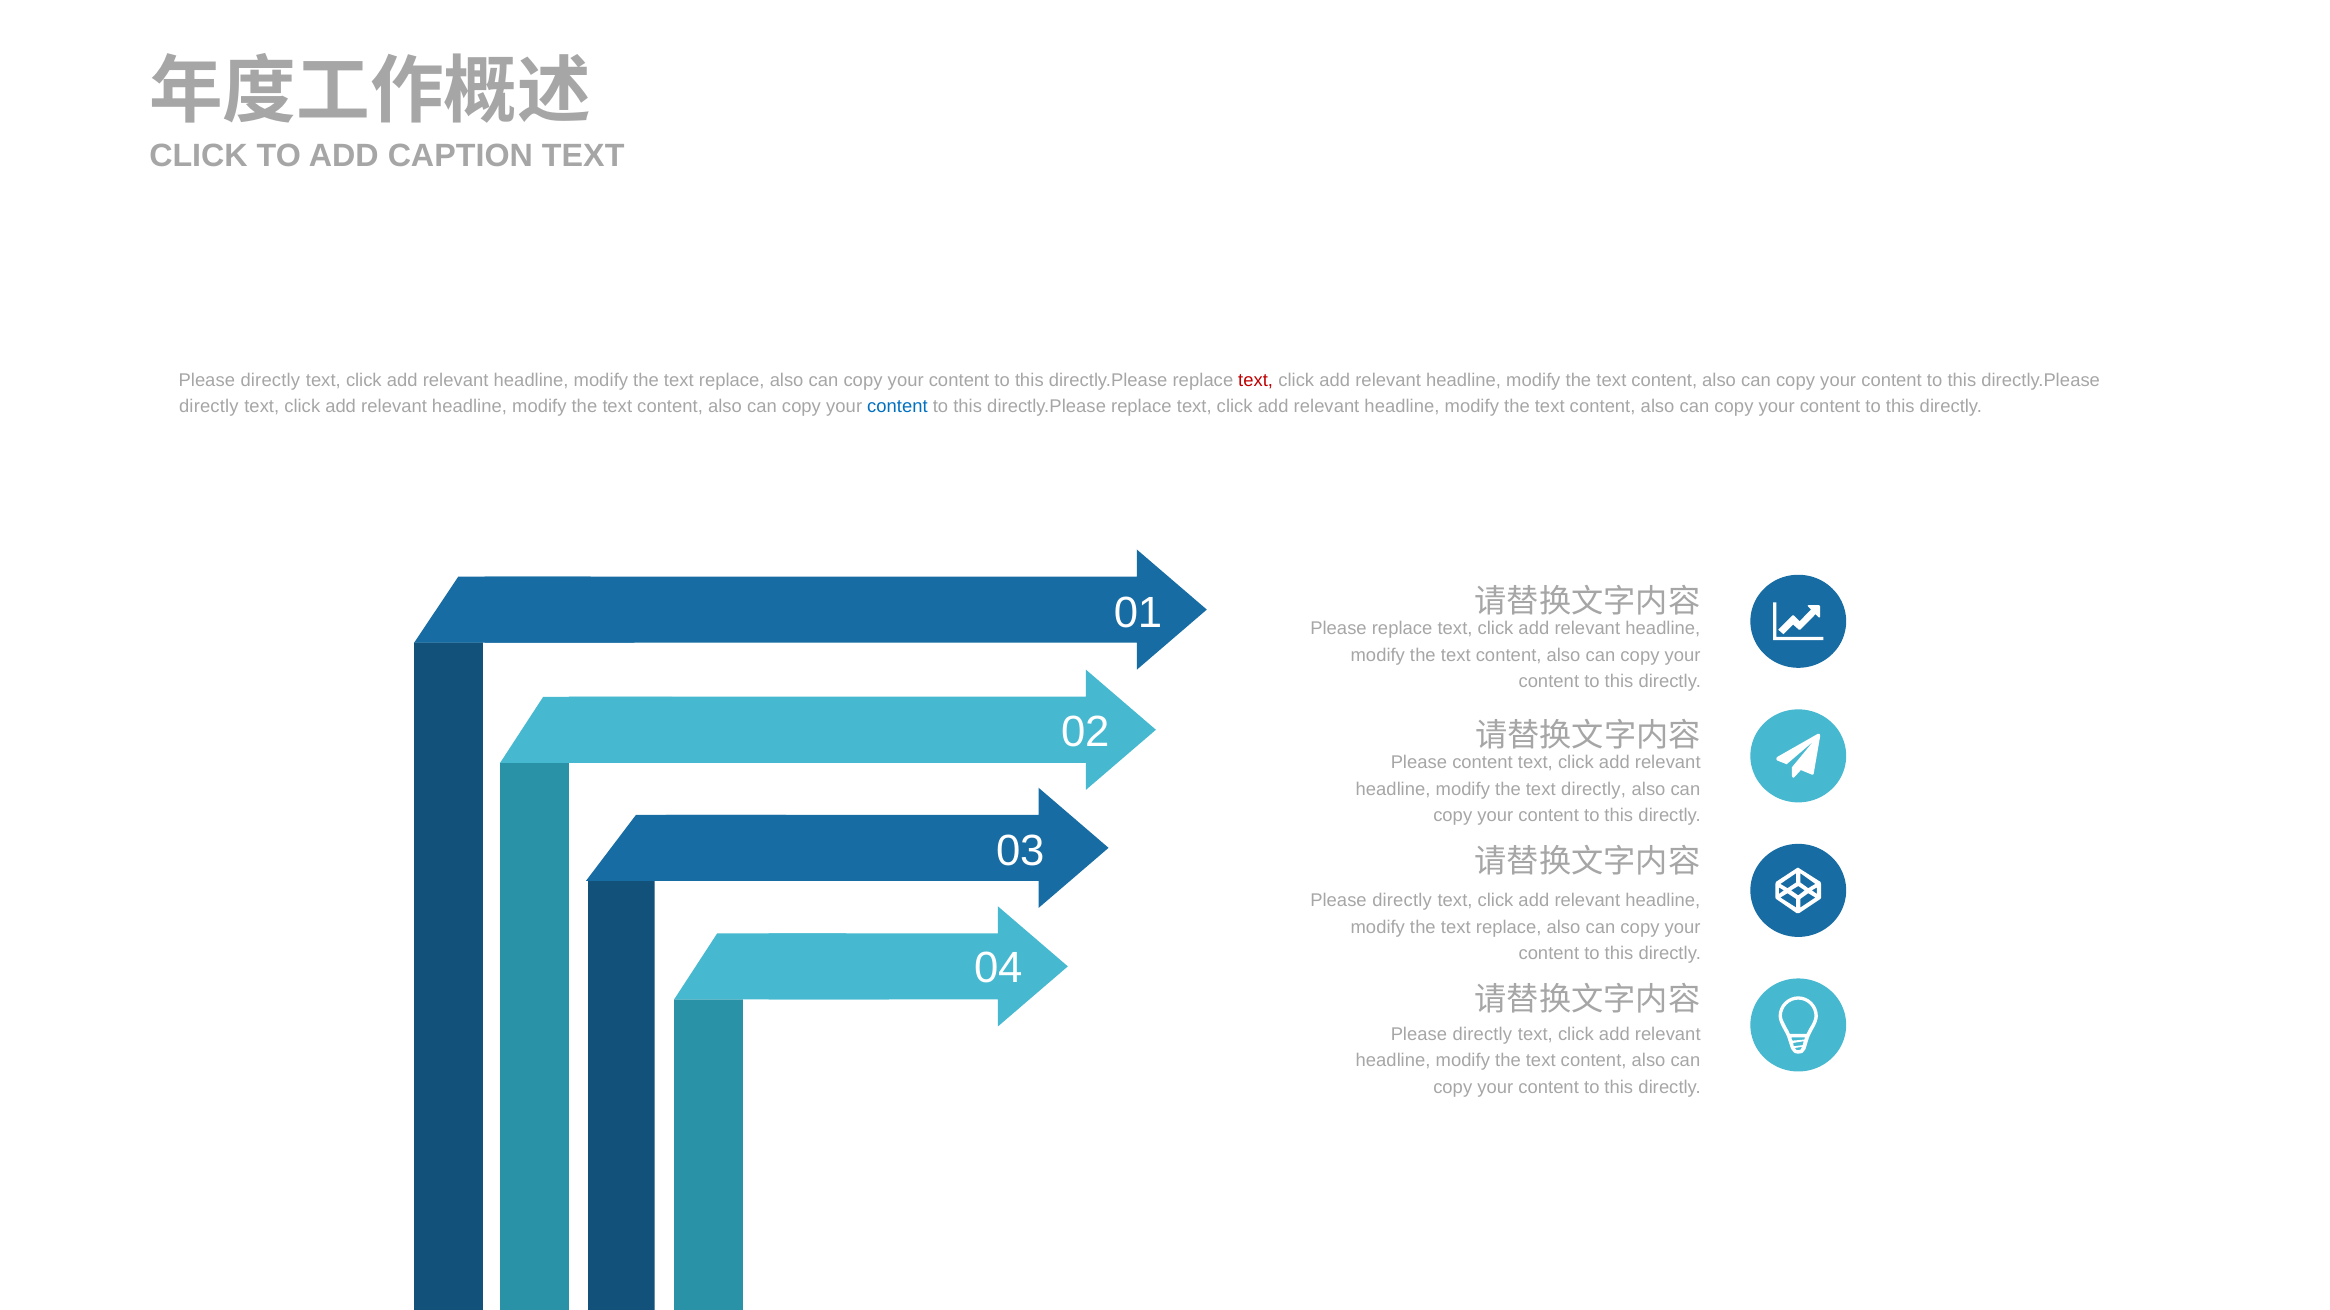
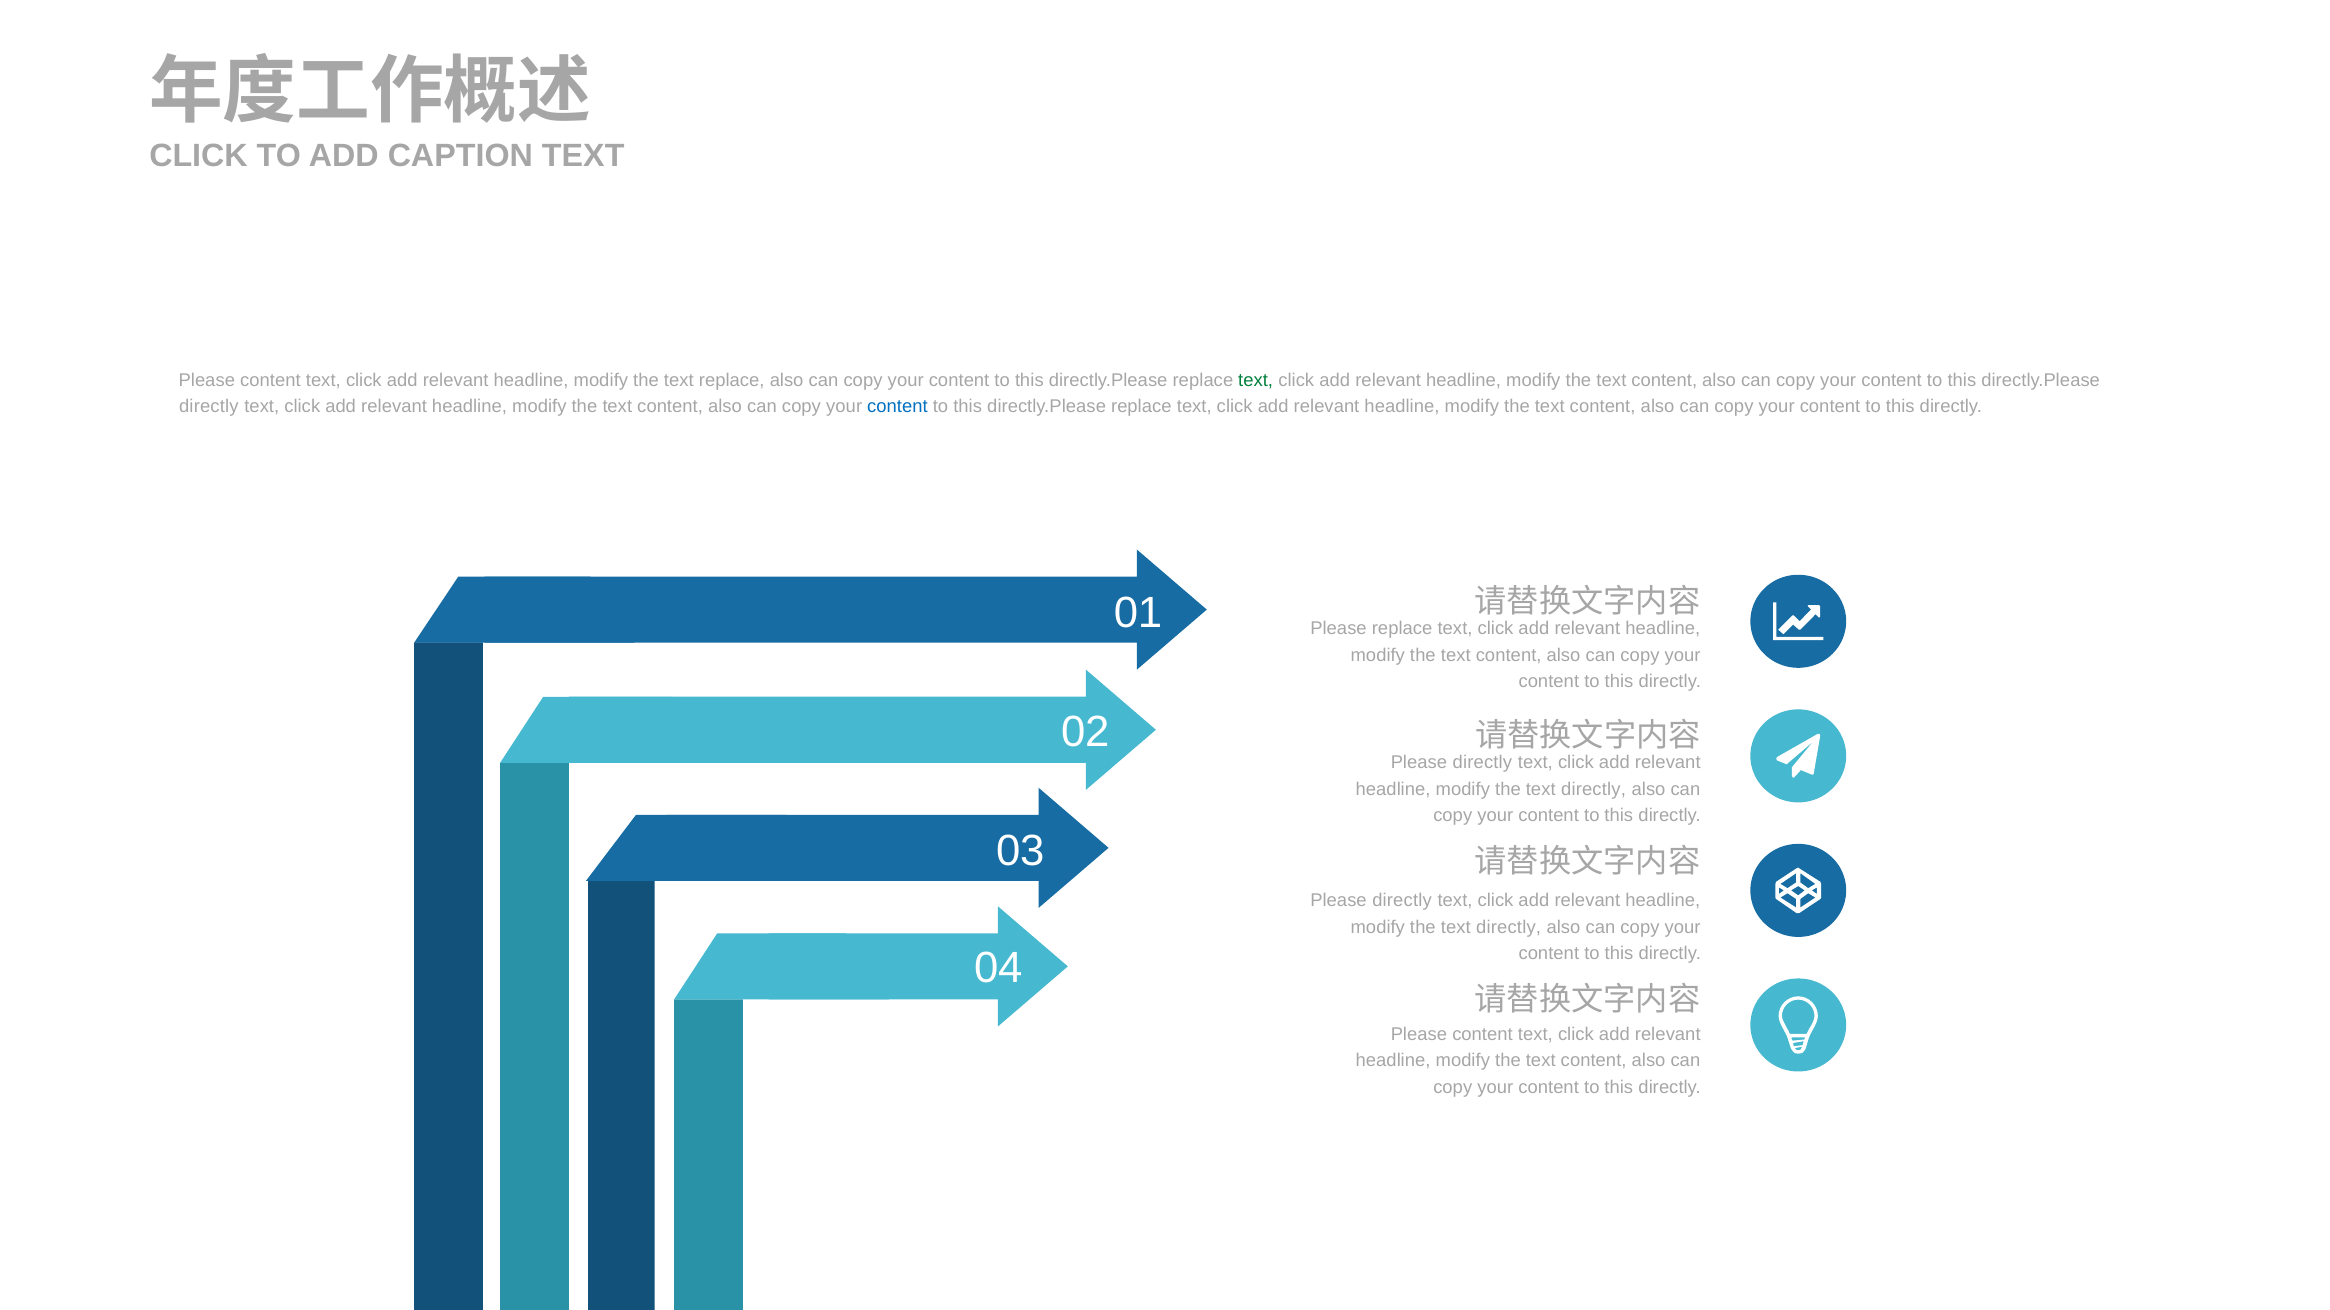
directly at (270, 380): directly -> content
text at (1256, 380) colour: red -> green
content at (1482, 763): content -> directly
replace at (1509, 928): replace -> directly
directly at (1482, 1035): directly -> content
